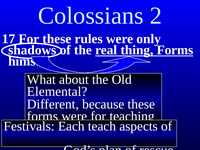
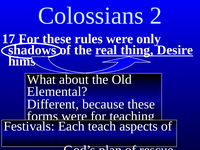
thing Forms: Forms -> Desire
